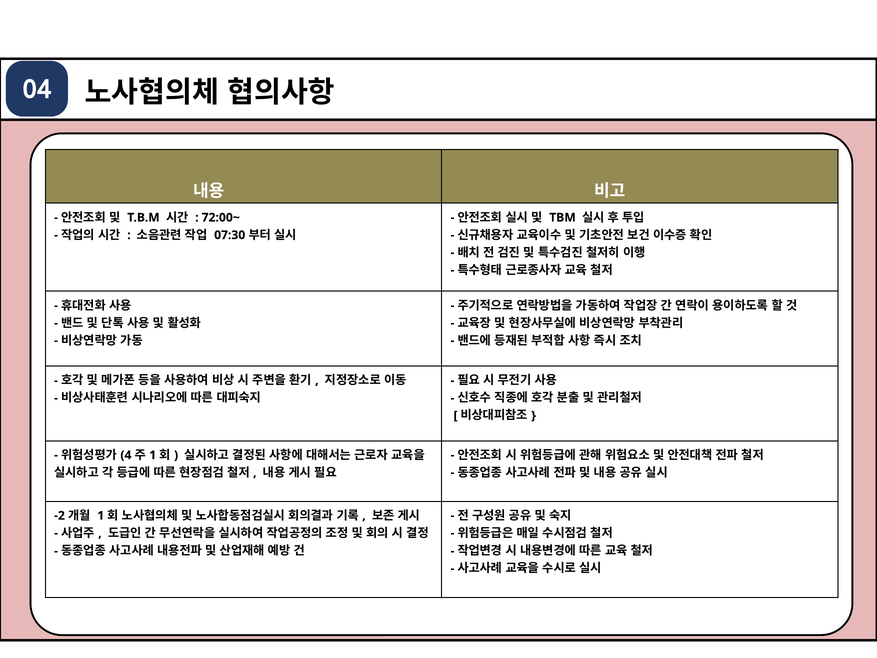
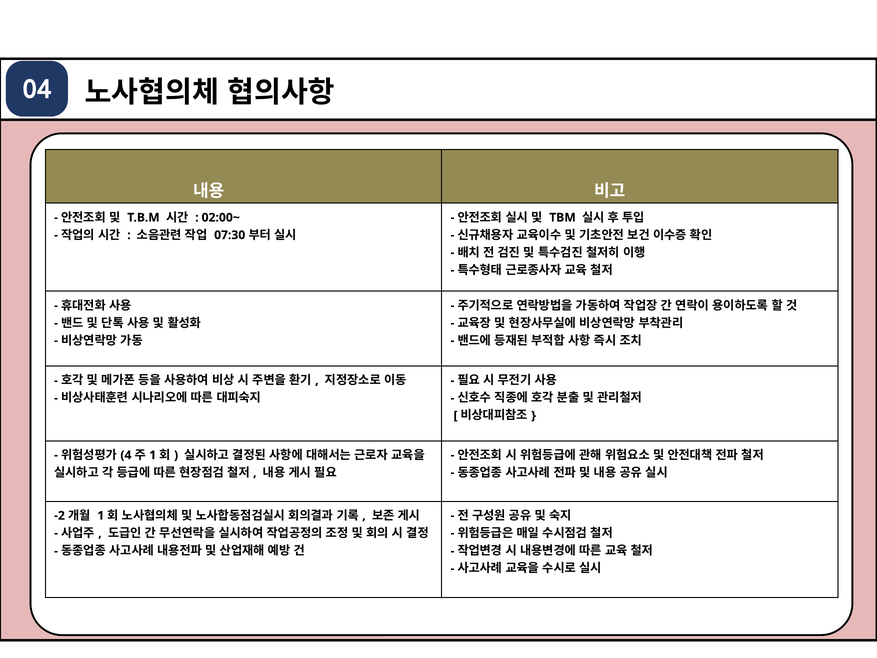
72:00~: 72:00~ -> 02:00~
